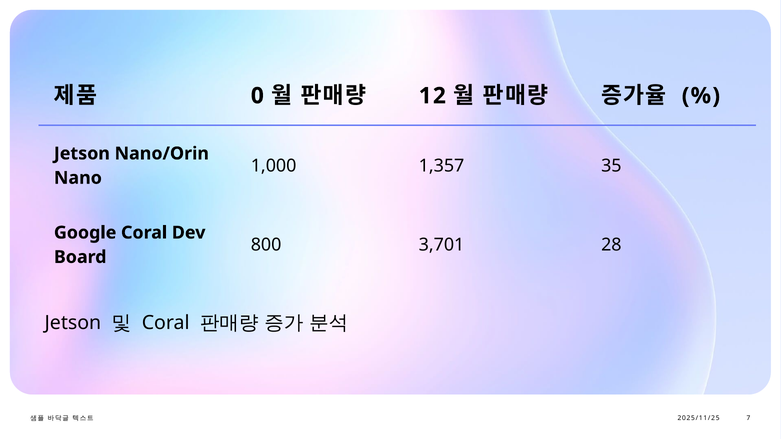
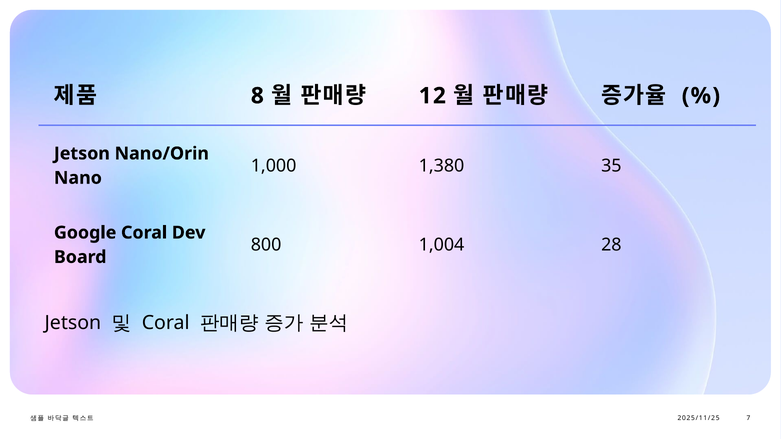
0: 0 -> 8
1,357: 1,357 -> 1,380
3,701: 3,701 -> 1,004
